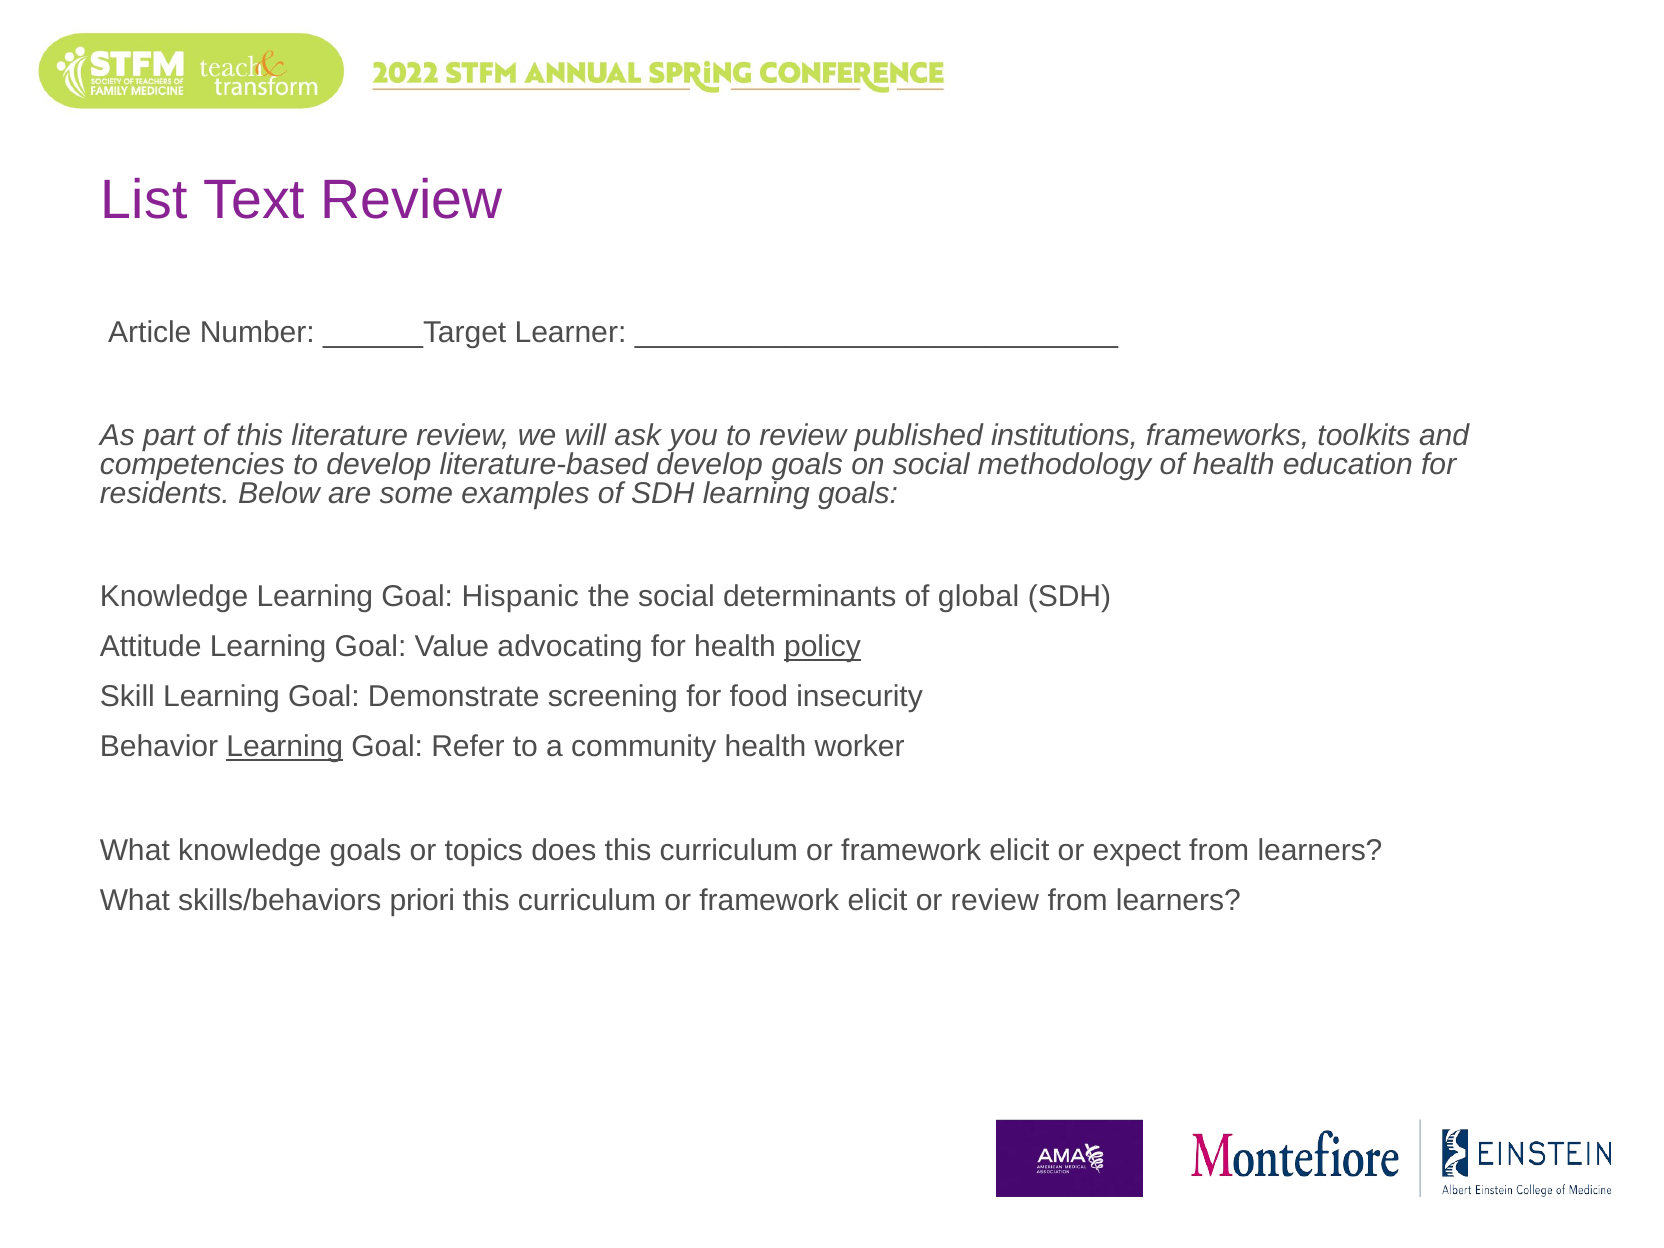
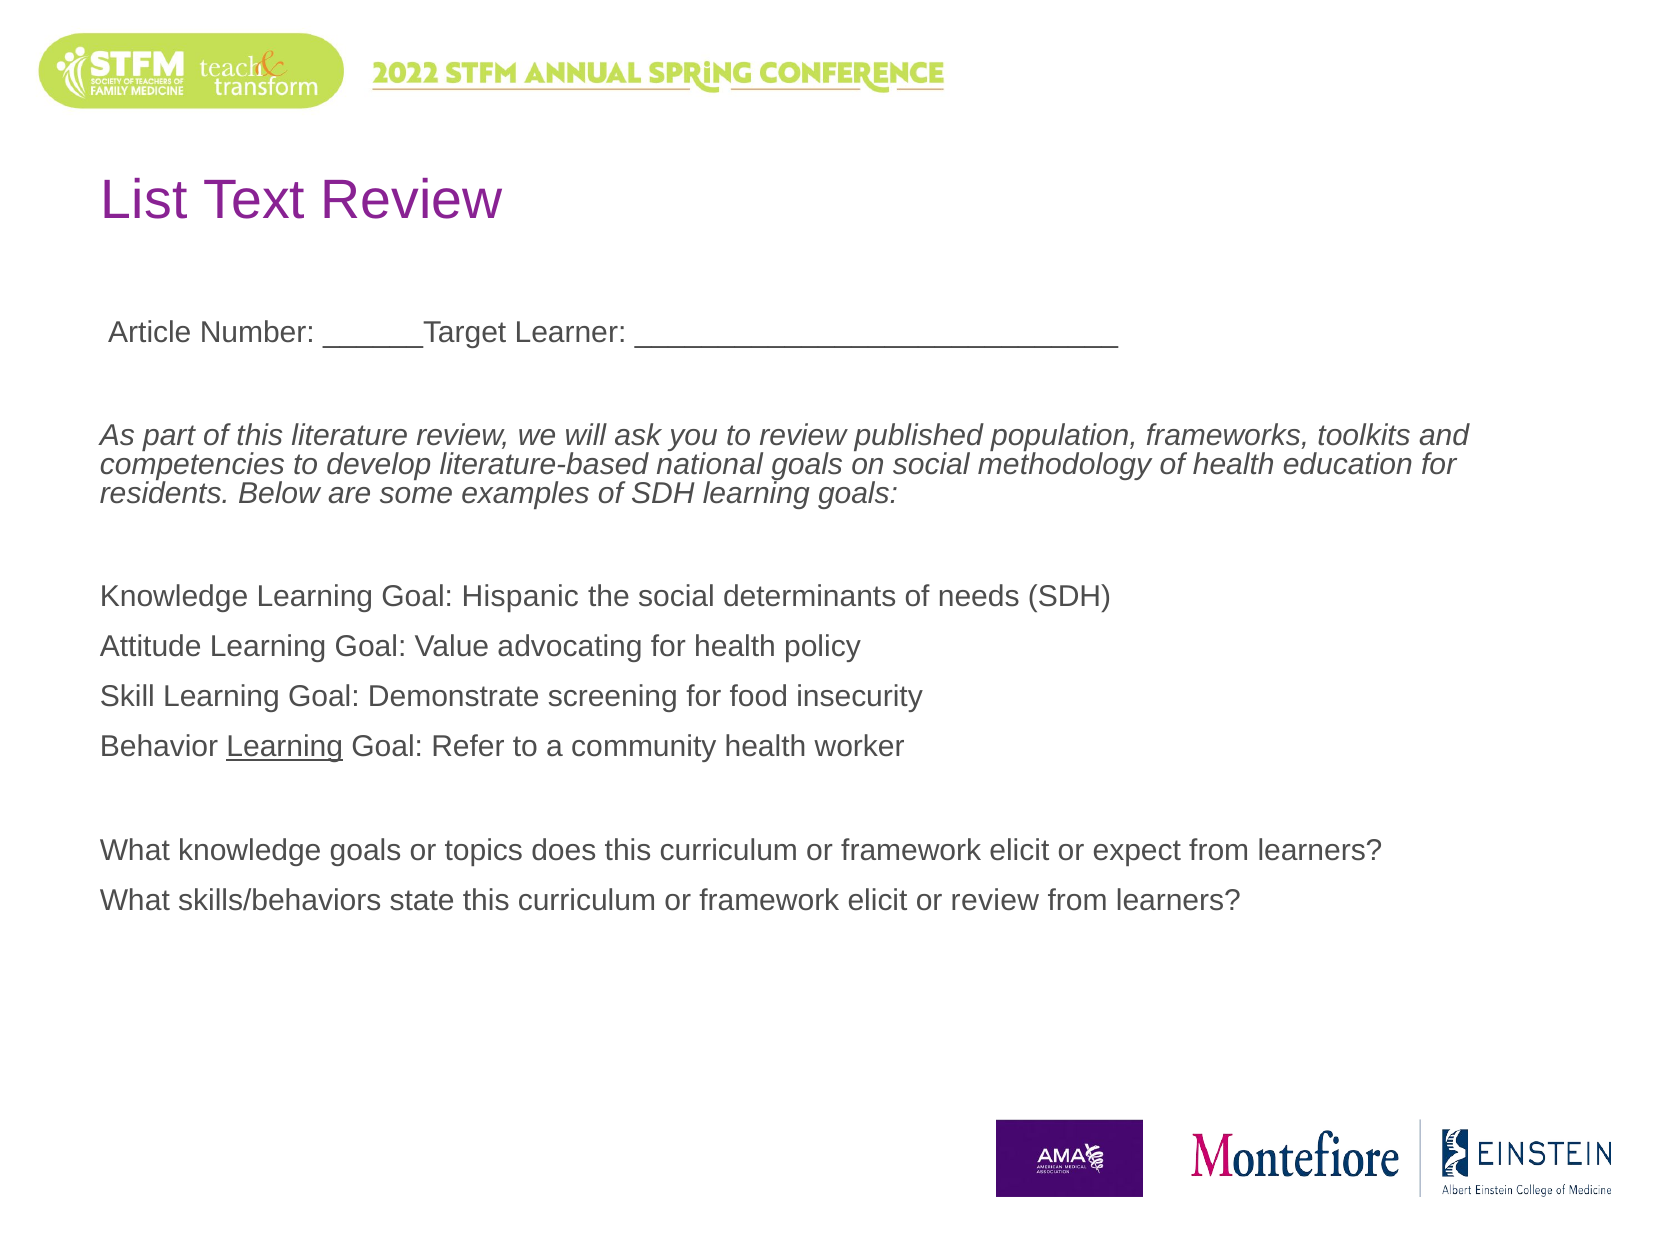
institutions: institutions -> population
literature-based develop: develop -> national
global: global -> needs
policy underline: present -> none
priori: priori -> state
